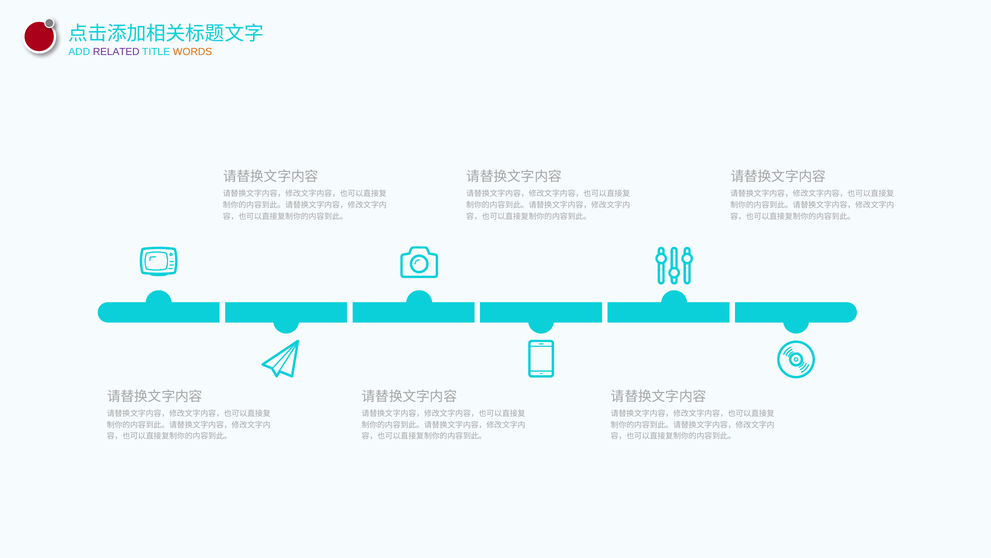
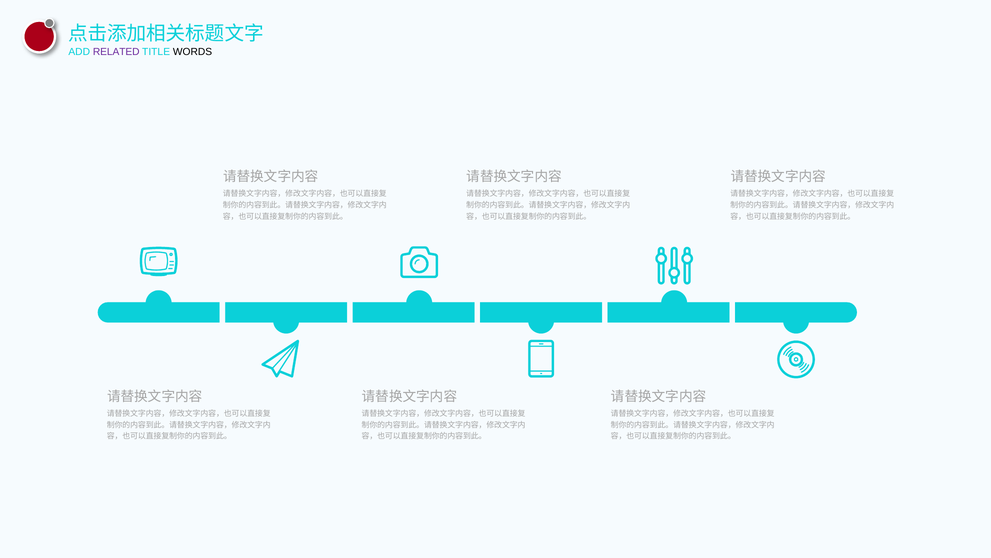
WORDS colour: orange -> black
